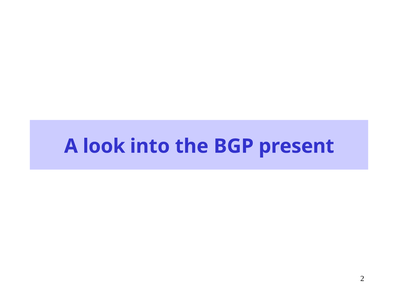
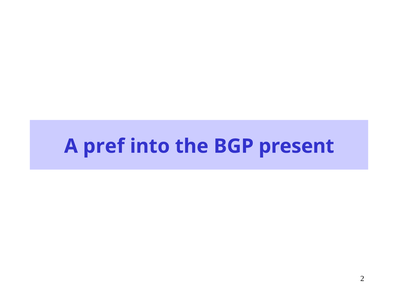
look: look -> pref
